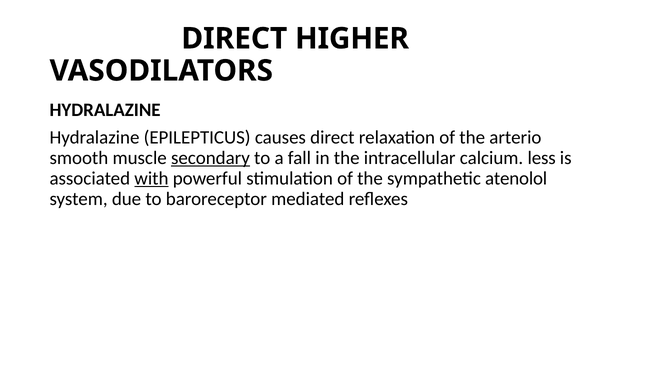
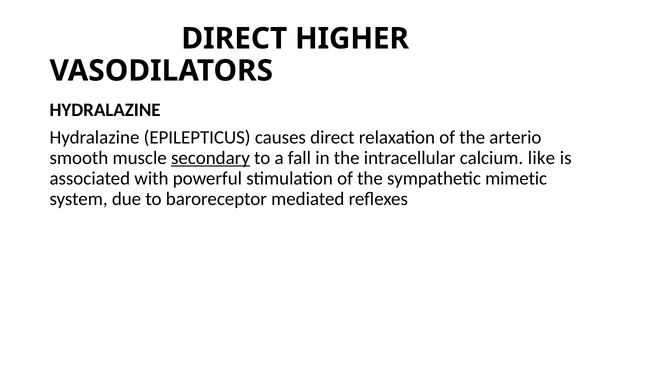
less: less -> like
with underline: present -> none
atenolol: atenolol -> mimetic
